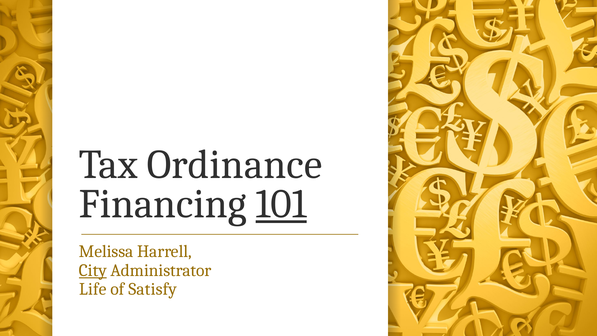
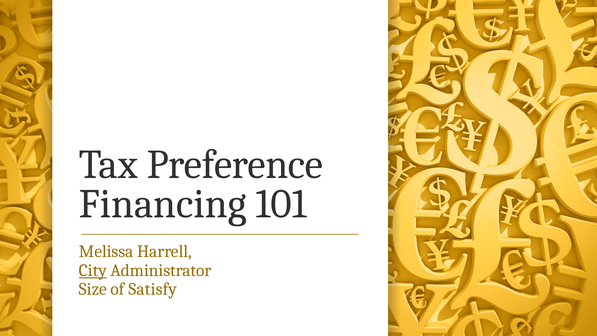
Ordinance: Ordinance -> Preference
101 underline: present -> none
Life: Life -> Size
